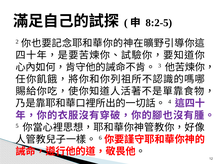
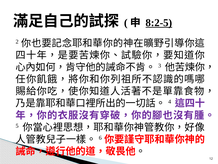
8:2-5 underline: none -> present
